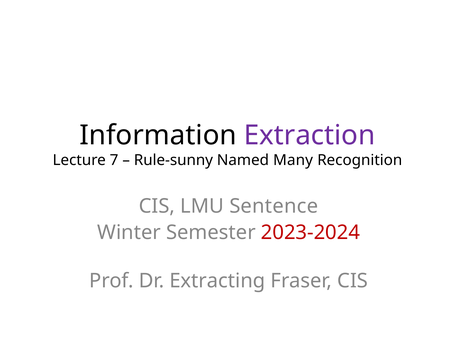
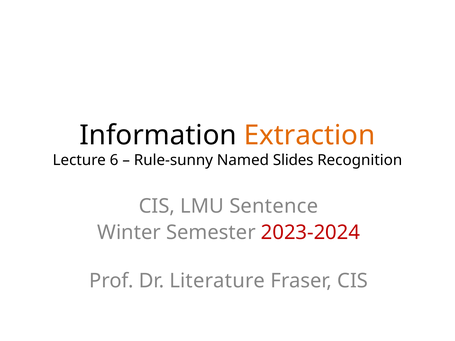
Extraction colour: purple -> orange
7: 7 -> 6
Many: Many -> Slides
Extracting: Extracting -> Literature
